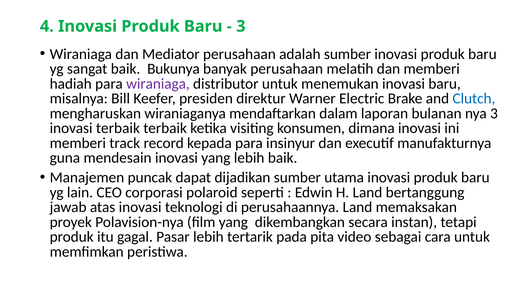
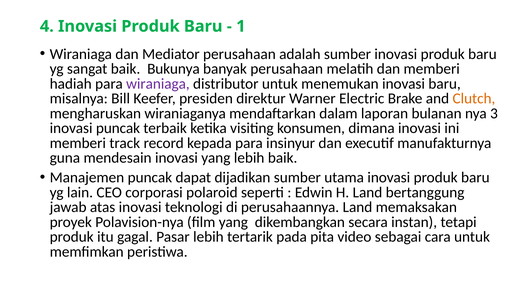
3 at (241, 26): 3 -> 1
Clutch colour: blue -> orange
inovasi terbaik: terbaik -> puncak
